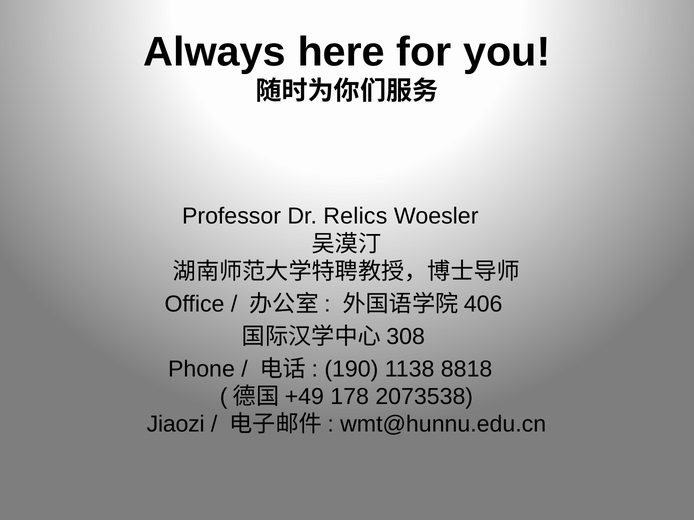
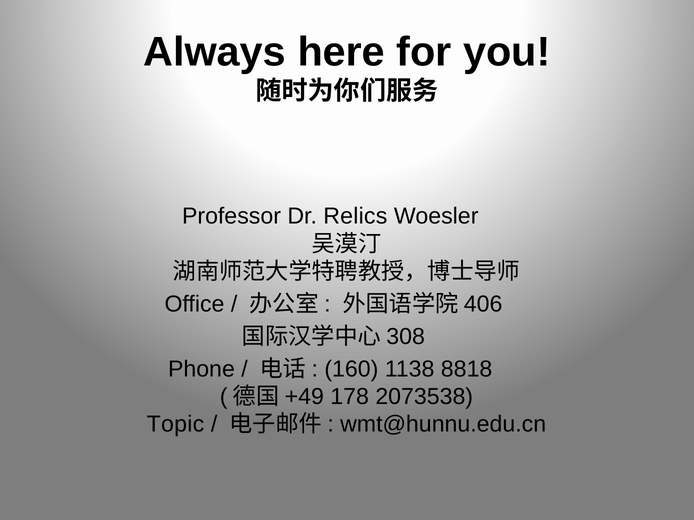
190: 190 -> 160
Jiaozi: Jiaozi -> Topic
